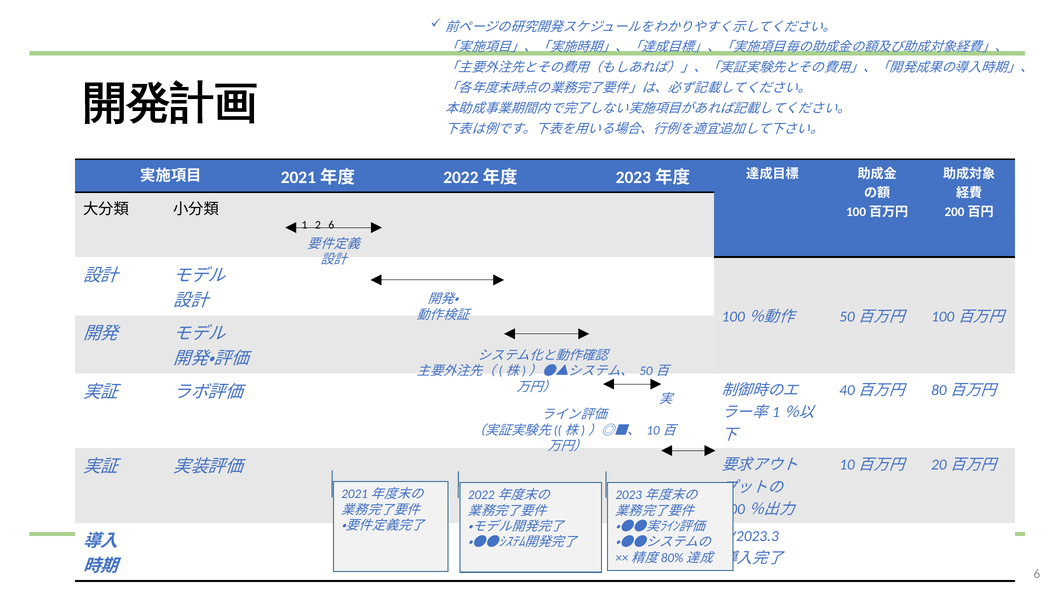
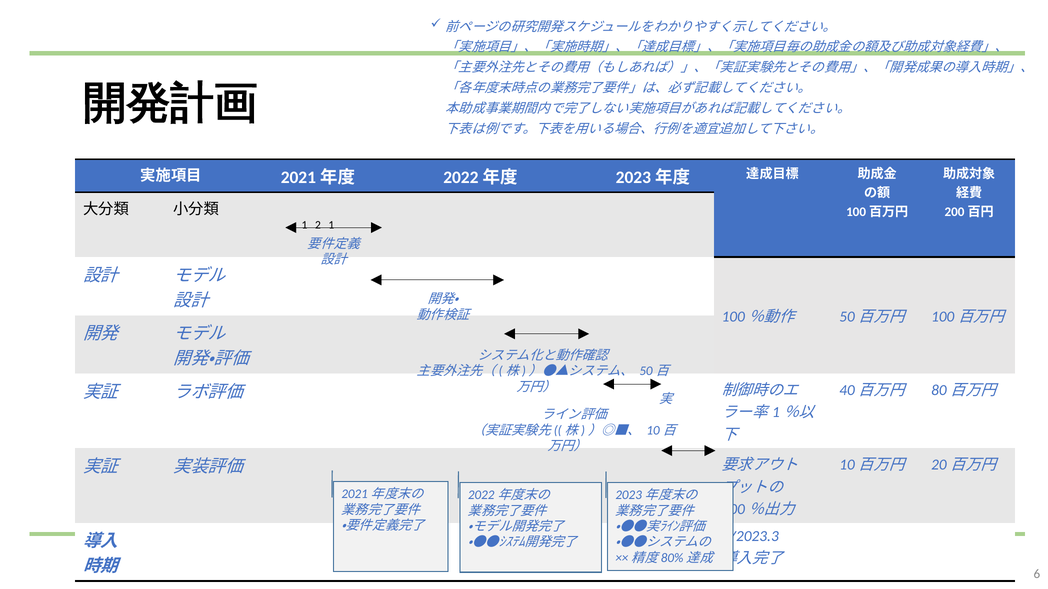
2 6: 6 -> 1
